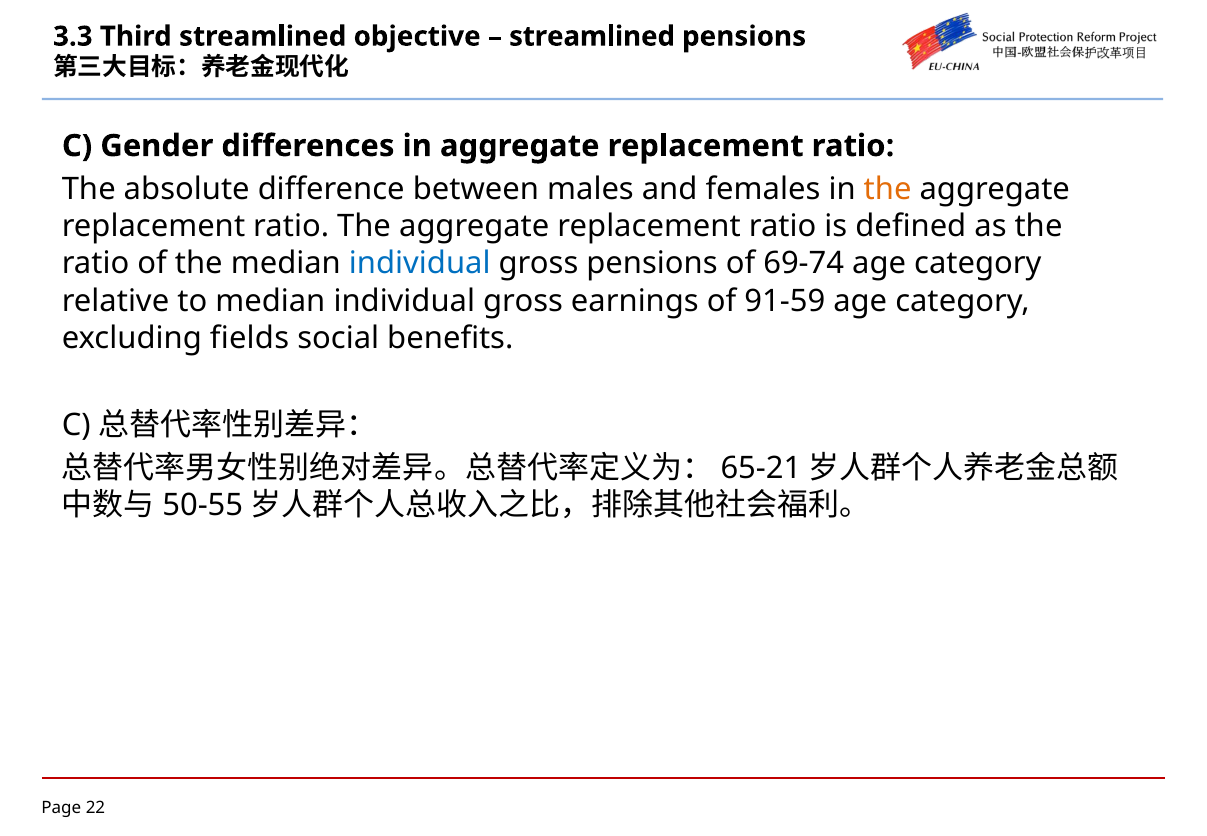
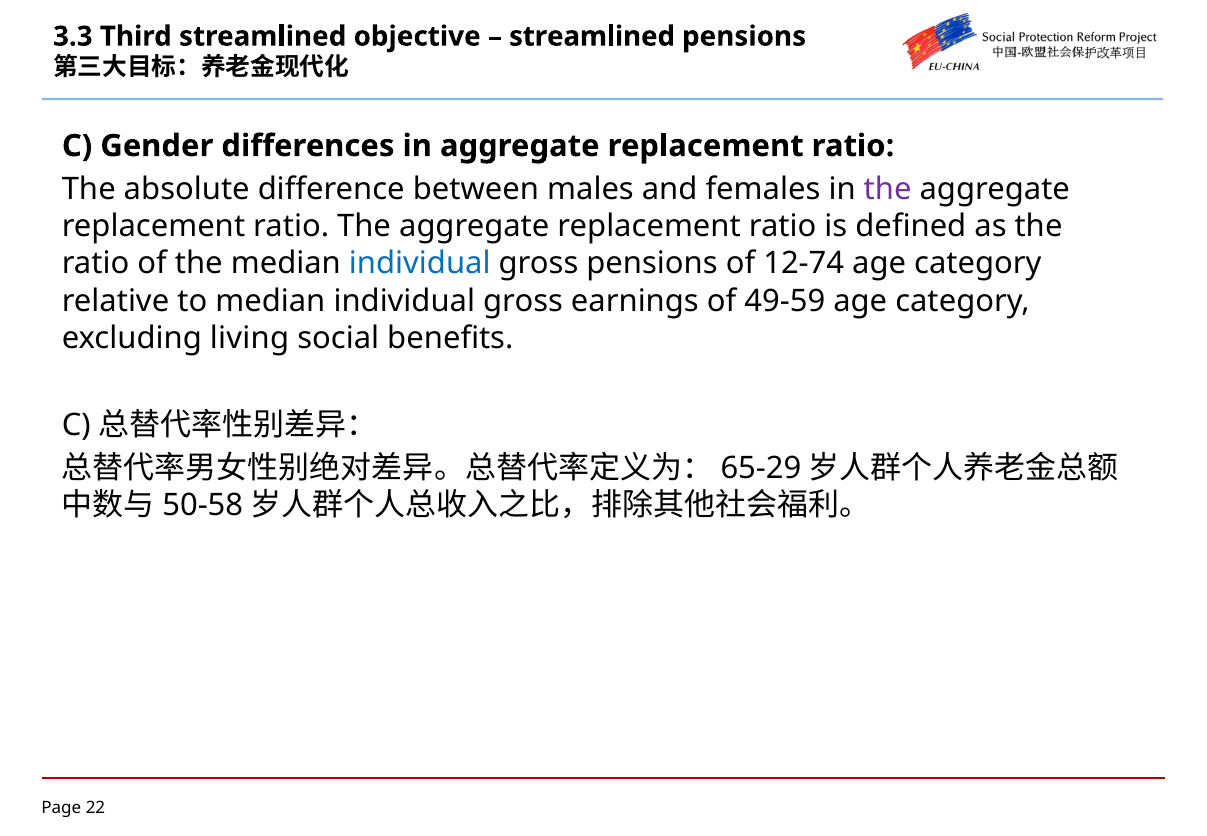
the at (888, 189) colour: orange -> purple
69-74: 69-74 -> 12-74
91-59: 91-59 -> 49-59
fields: fields -> living
65-21: 65-21 -> 65-29
50-55: 50-55 -> 50-58
